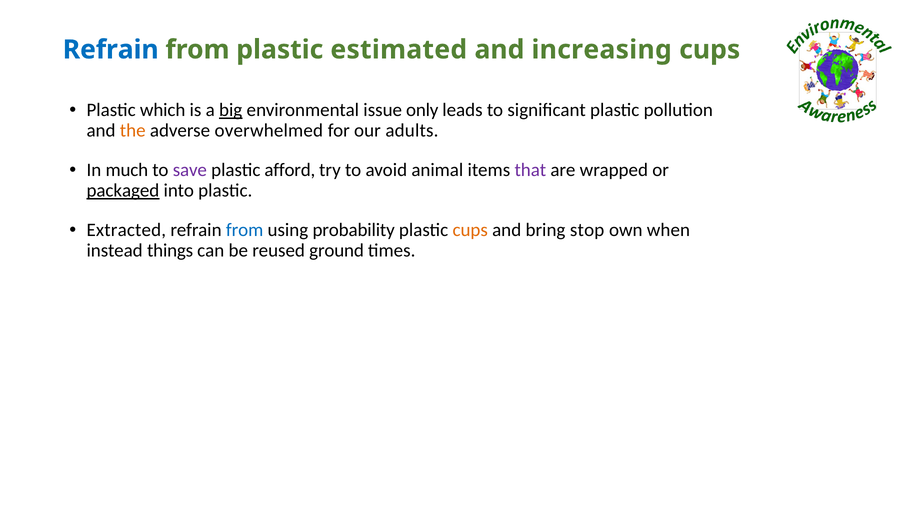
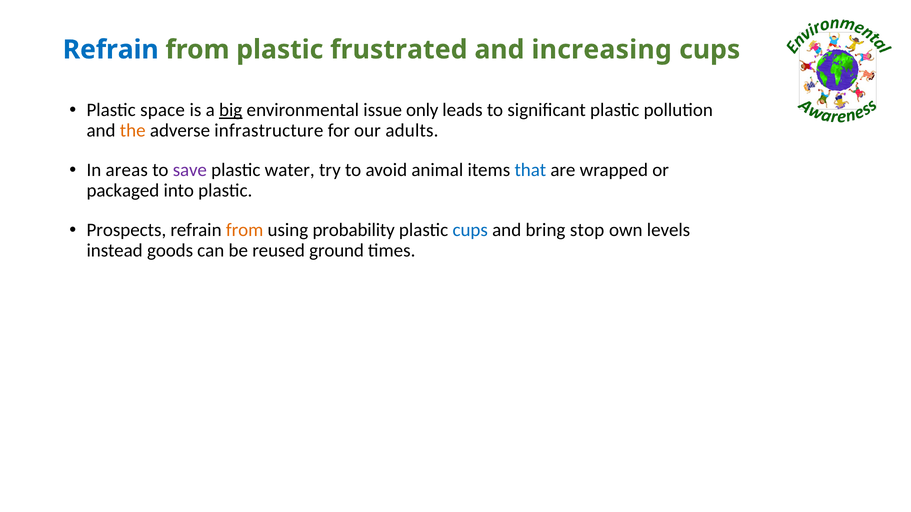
estimated: estimated -> frustrated
which: which -> space
overwhelmed: overwhelmed -> infrastructure
much: much -> areas
afford: afford -> water
that colour: purple -> blue
packaged underline: present -> none
Extracted: Extracted -> Prospects
from at (245, 230) colour: blue -> orange
cups at (470, 230) colour: orange -> blue
when: when -> levels
things: things -> goods
